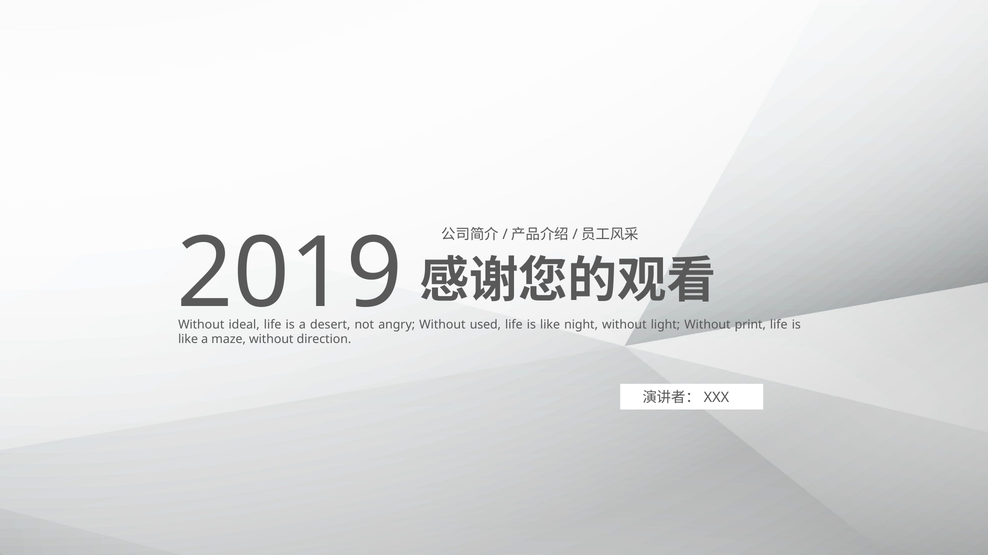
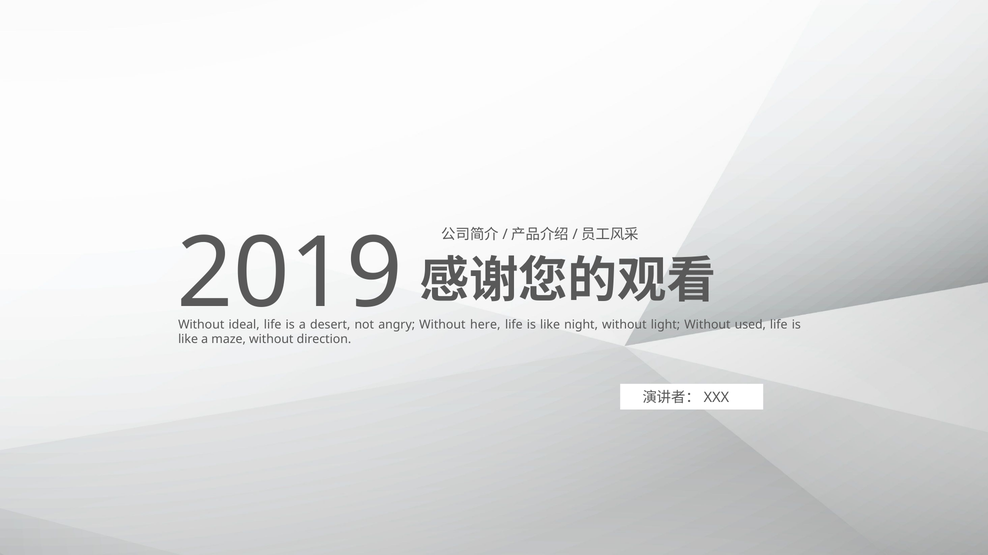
used: used -> here
print: print -> used
